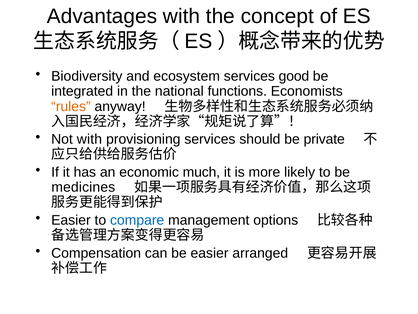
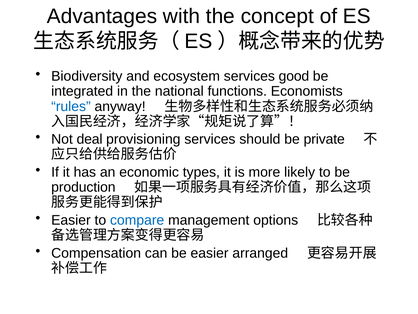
rules colour: orange -> blue
Not with: with -> deal
much: much -> types
medicines: medicines -> production
